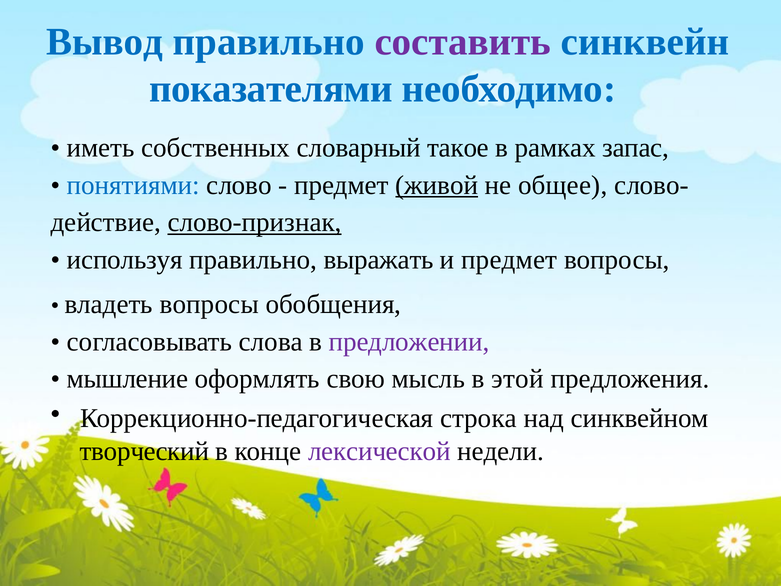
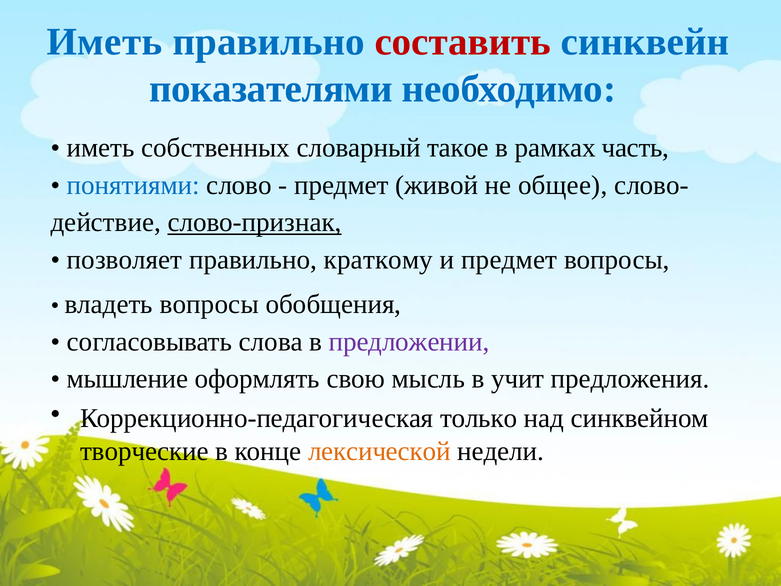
Вывод at (105, 42): Вывод -> Иметь
составить colour: purple -> red
запас: запас -> часть
живой underline: present -> none
используя: используя -> позволяет
выражать: выражать -> краткому
этой: этой -> учит
строка: строка -> только
творческий: творческий -> творческие
лексической colour: purple -> orange
